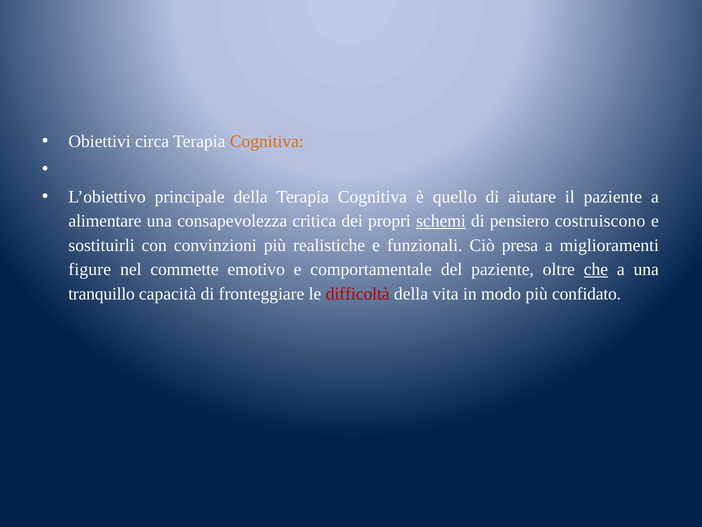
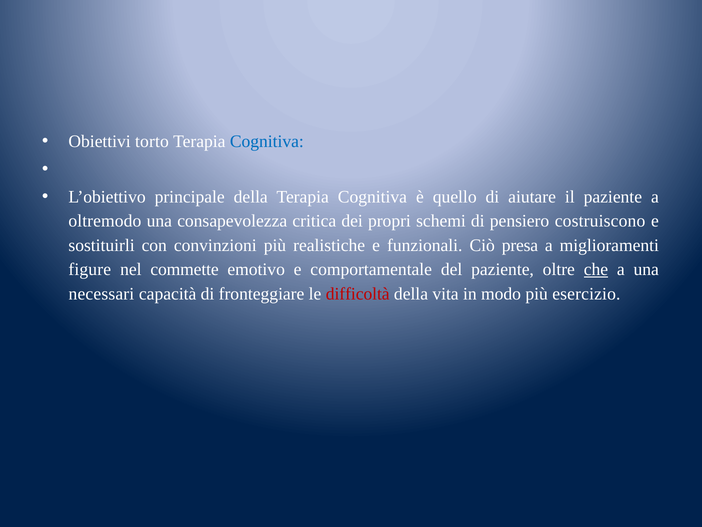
circa: circa -> torto
Cognitiva at (267, 141) colour: orange -> blue
alimentare: alimentare -> oltremodo
schemi underline: present -> none
tranquillo: tranquillo -> necessari
confidato: confidato -> esercizio
